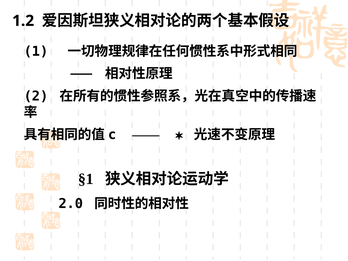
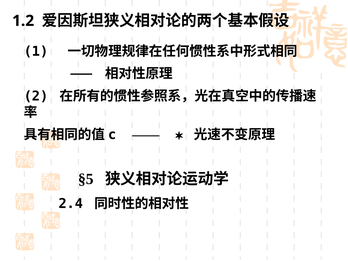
§1: §1 -> §5
2.0: 2.0 -> 2.4
